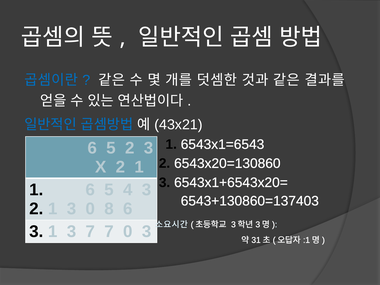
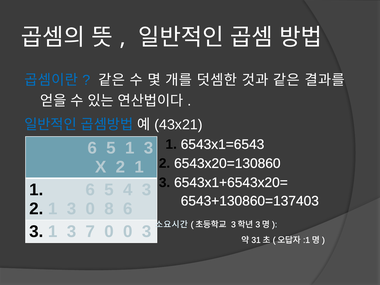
5 2: 2 -> 1
7 7: 7 -> 0
